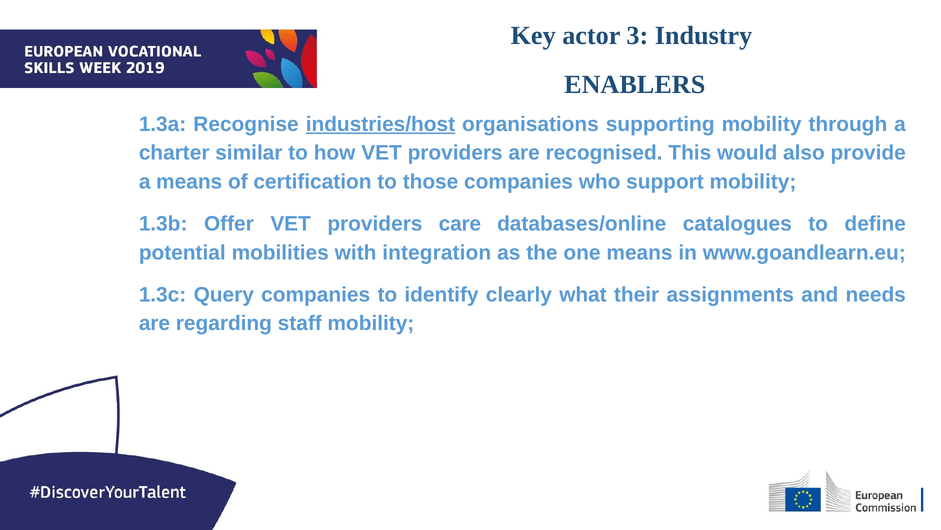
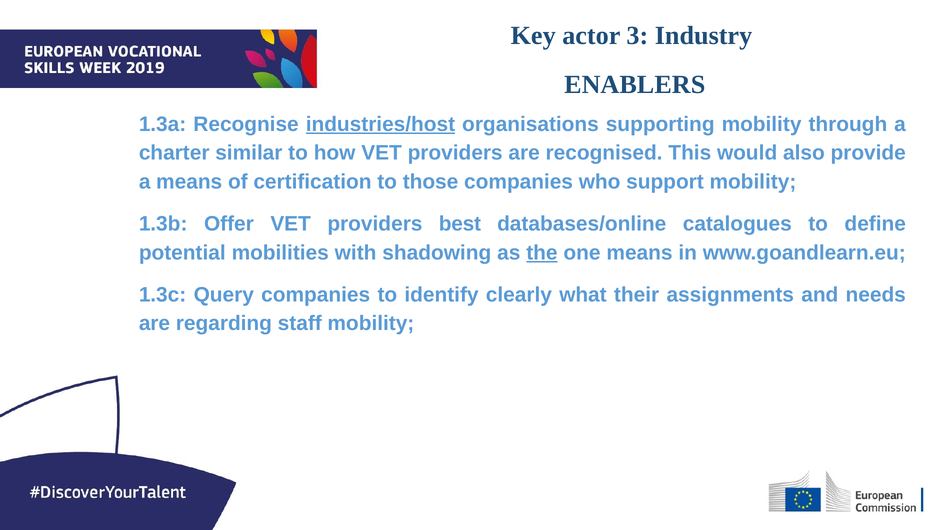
care: care -> best
integration: integration -> shadowing
the underline: none -> present
